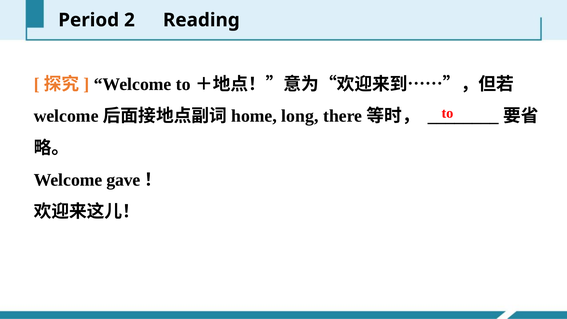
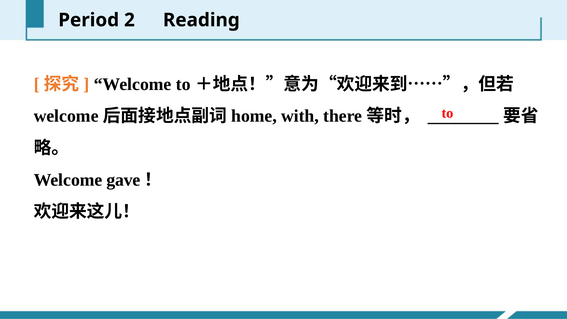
long: long -> with
